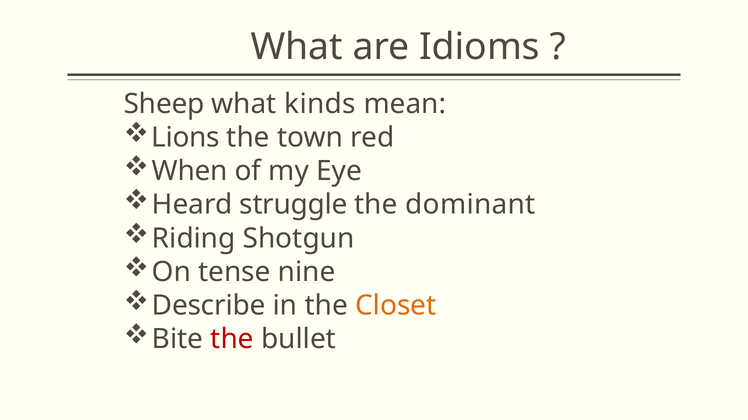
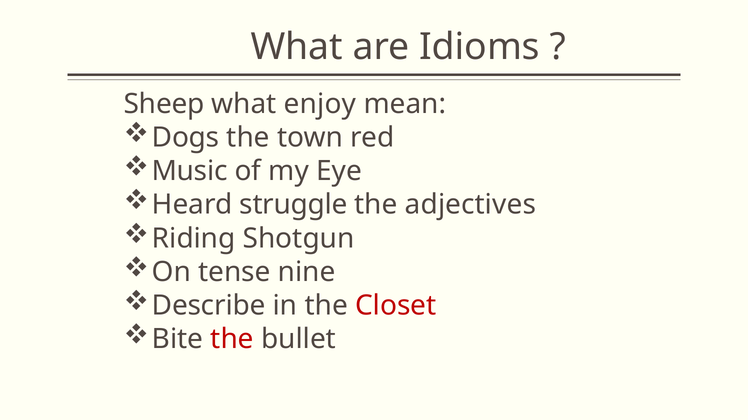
kinds: kinds -> enjoy
Lions: Lions -> Dogs
When: When -> Music
dominant: dominant -> adjectives
Closet colour: orange -> red
